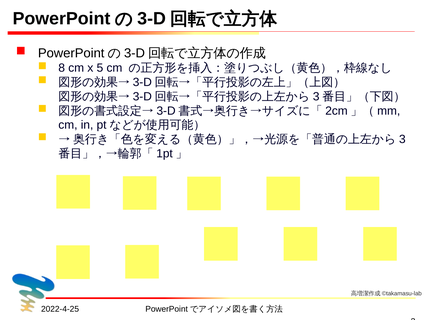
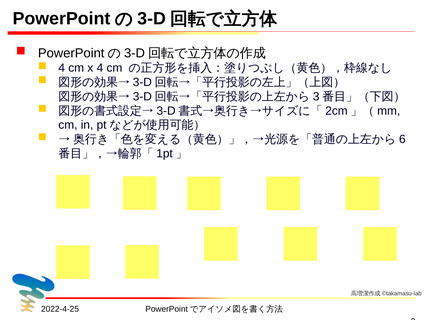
8 at (62, 68): 8 -> 4
x 5: 5 -> 4
3 at (402, 139): 3 -> 6
